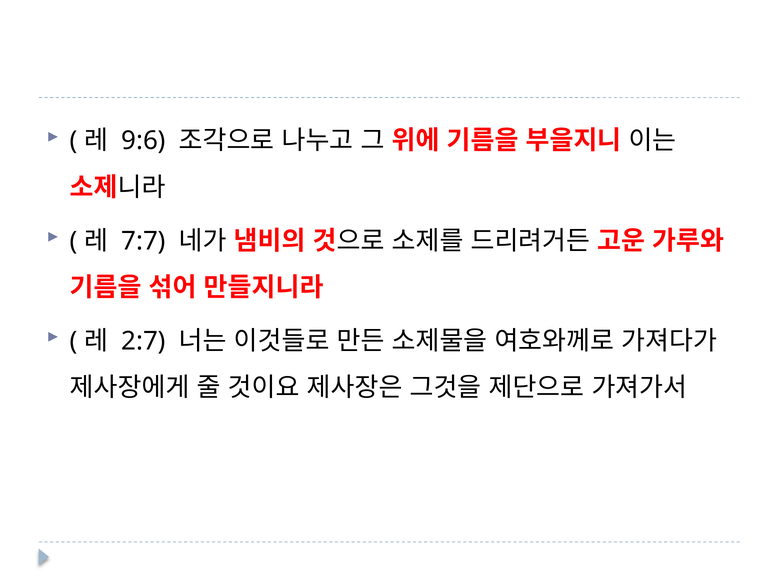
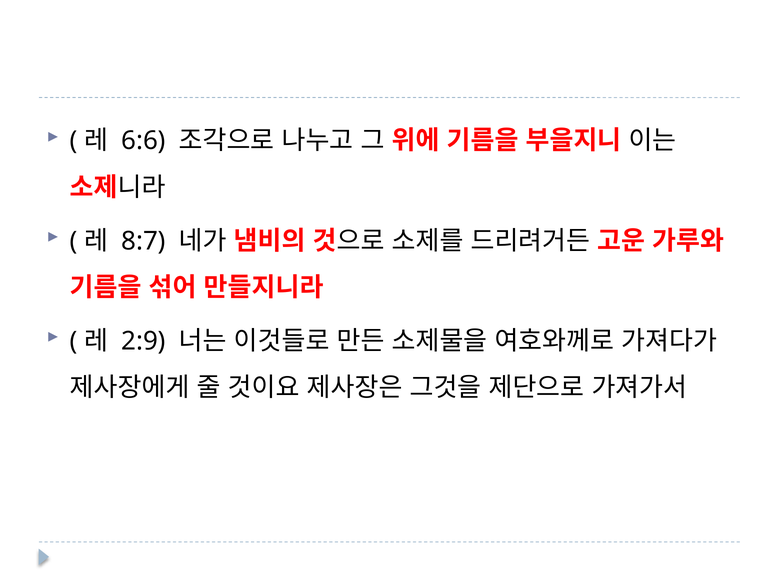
9:6: 9:6 -> 6:6
7:7: 7:7 -> 8:7
2:7: 2:7 -> 2:9
